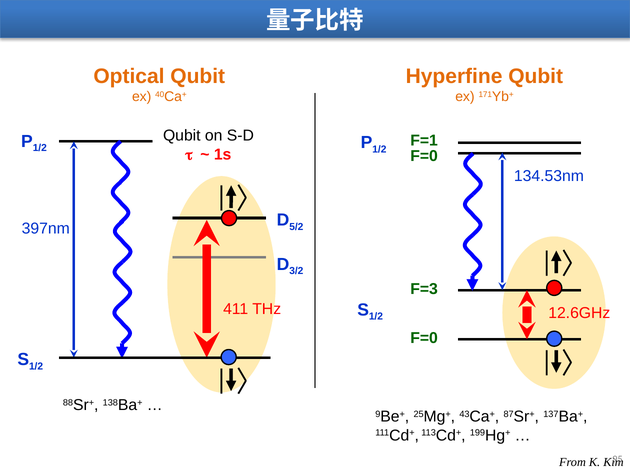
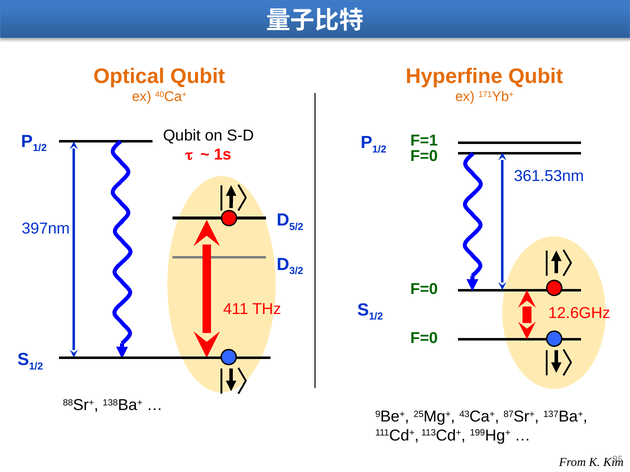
134.53nm: 134.53nm -> 361.53nm
F=3 at (424, 289): F=3 -> F=0
